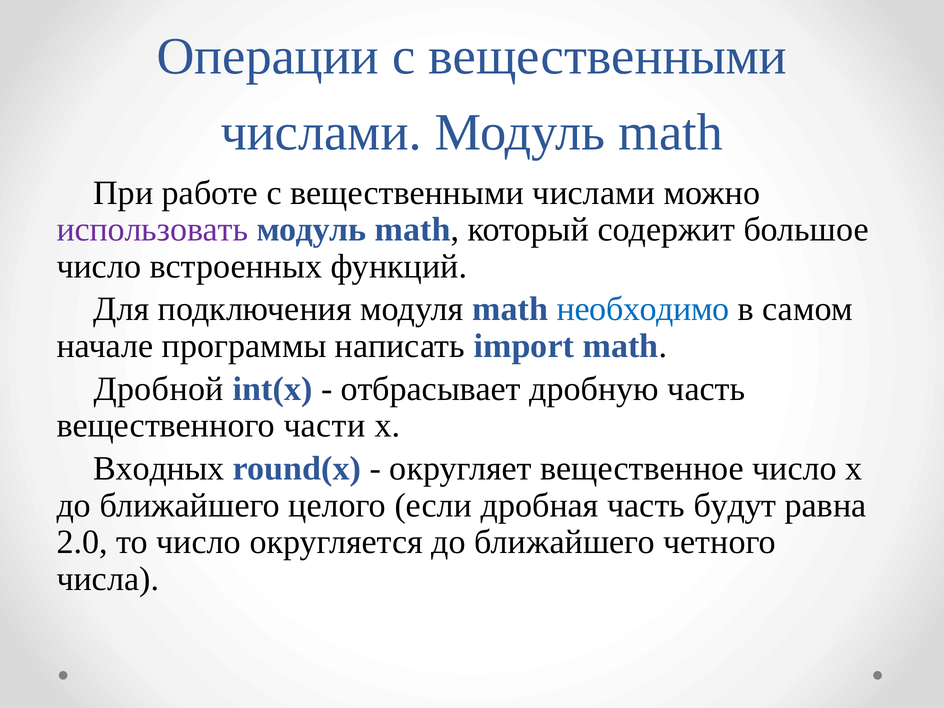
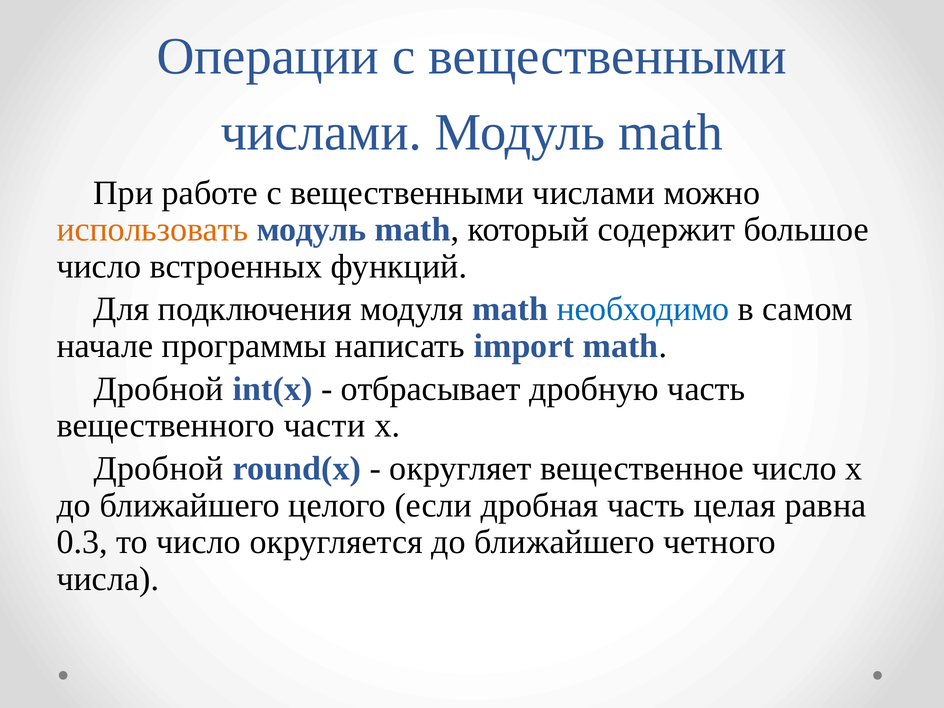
использовать colour: purple -> orange
Входных at (159, 469): Входных -> Дробной
будут: будут -> целая
2.0: 2.0 -> 0.3
